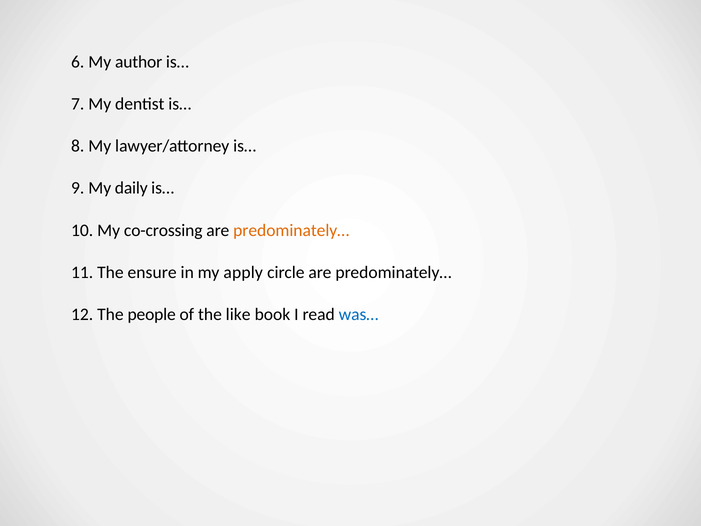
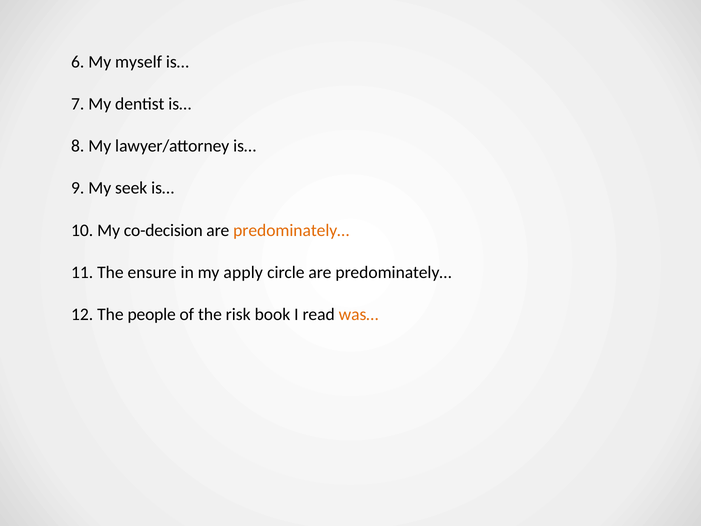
author: author -> myself
daily: daily -> seek
co-crossing: co-crossing -> co-decision
like: like -> risk
was… colour: blue -> orange
